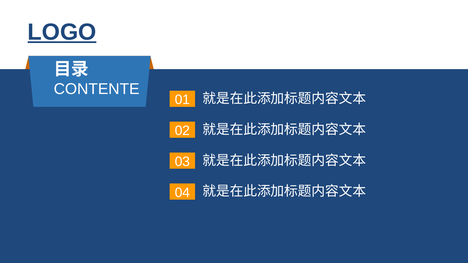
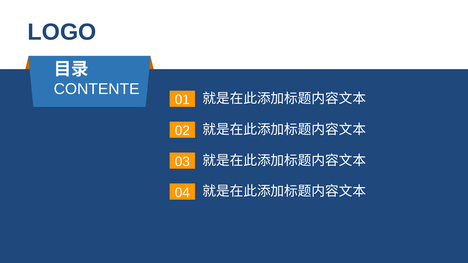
LOGO underline: present -> none
